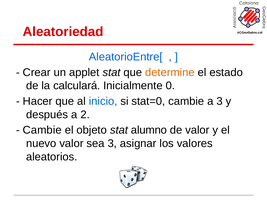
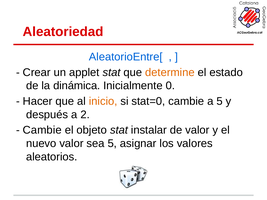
calculará: calculará -> dinámica
inicio colour: blue -> orange
a 3: 3 -> 5
alumno: alumno -> instalar
sea 3: 3 -> 5
